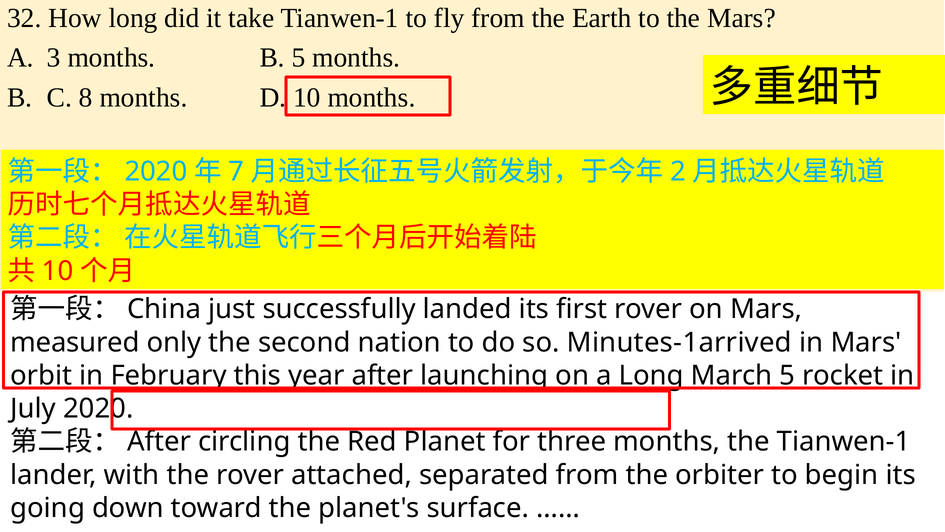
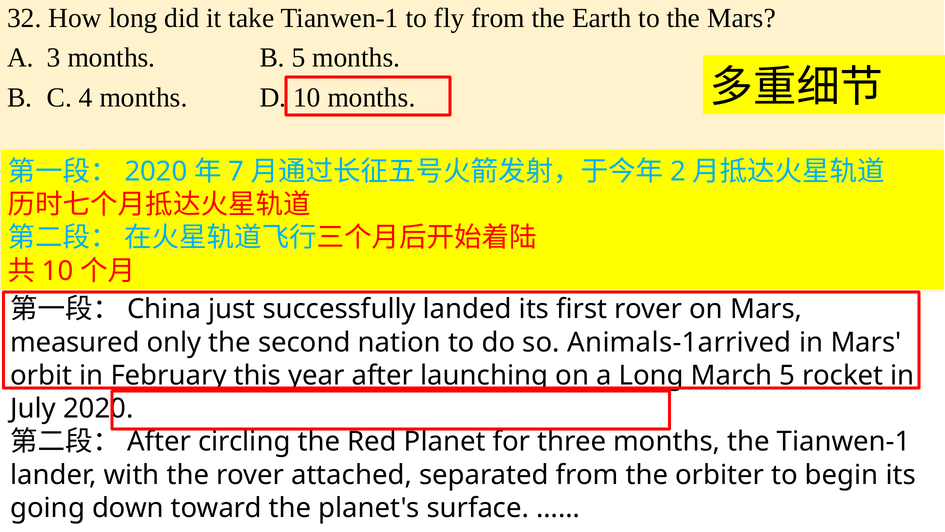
8: 8 -> 4
Minutes-1arrived: Minutes-1arrived -> Animals-1arrived
